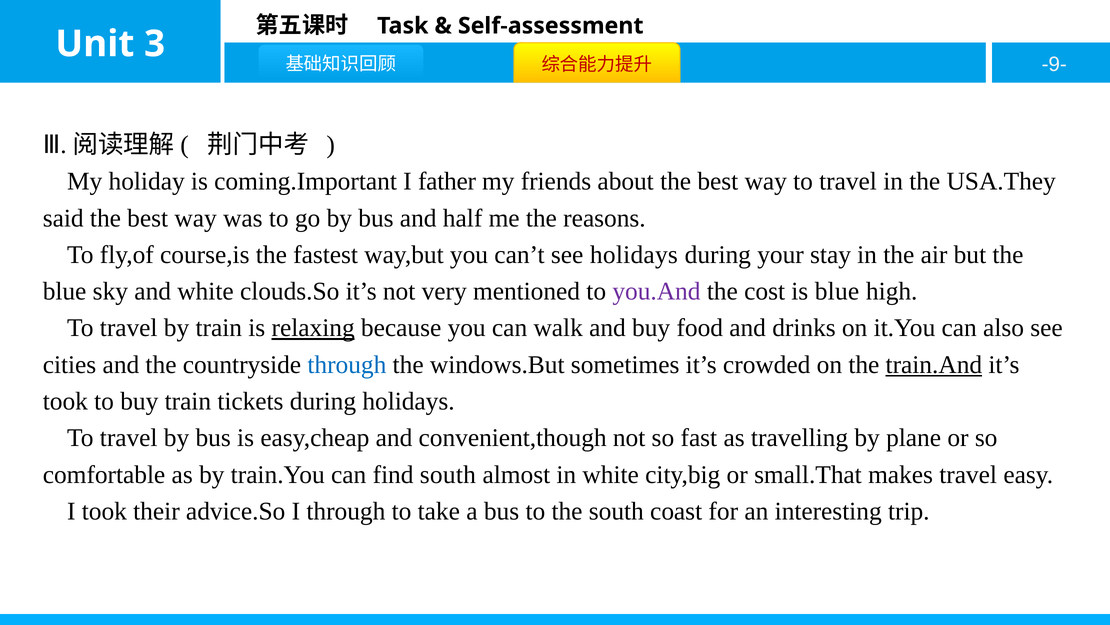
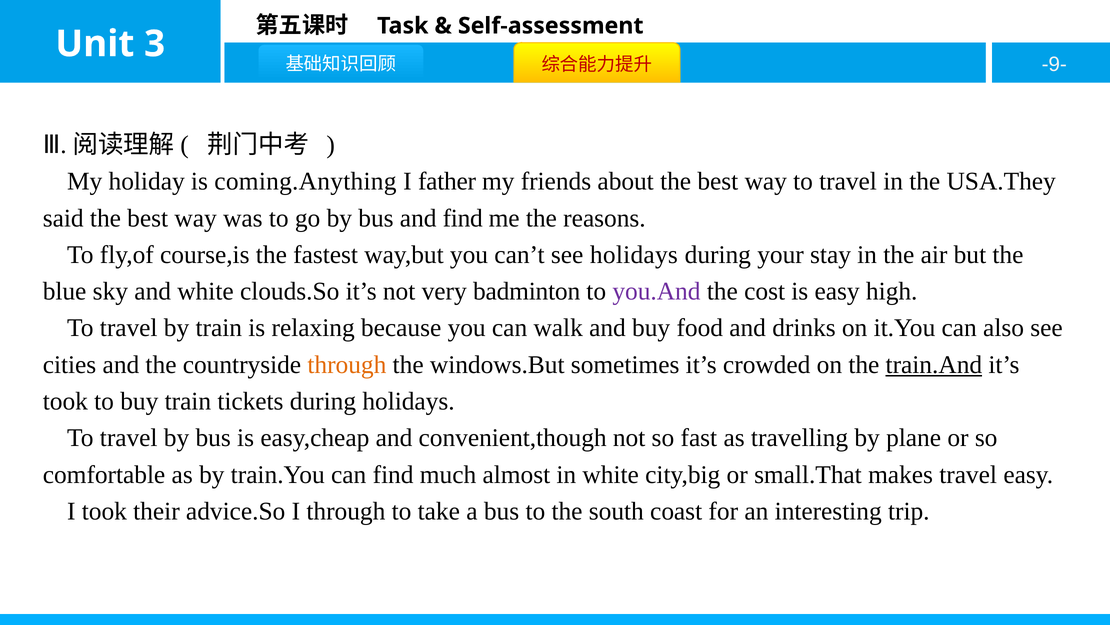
coming.Important: coming.Important -> coming.Anything
and half: half -> find
mentioned: mentioned -> badminton
is blue: blue -> easy
relaxing underline: present -> none
through at (347, 364) colour: blue -> orange
find south: south -> much
